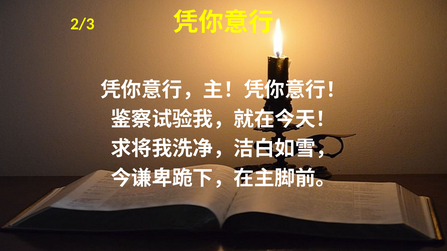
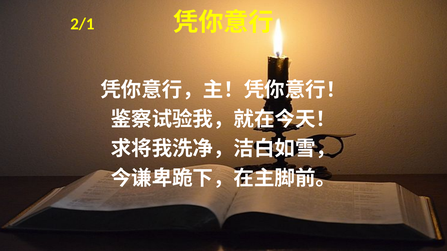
2/3: 2/3 -> 2/1
